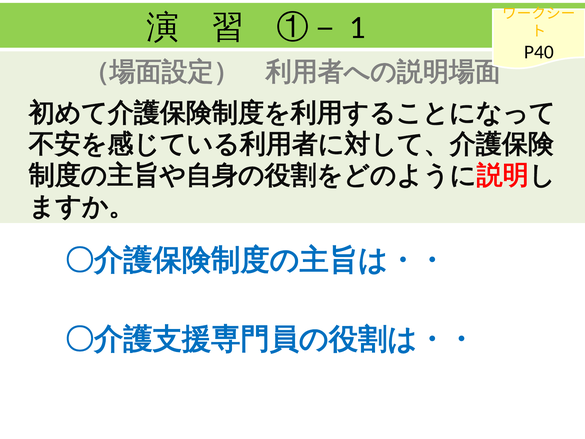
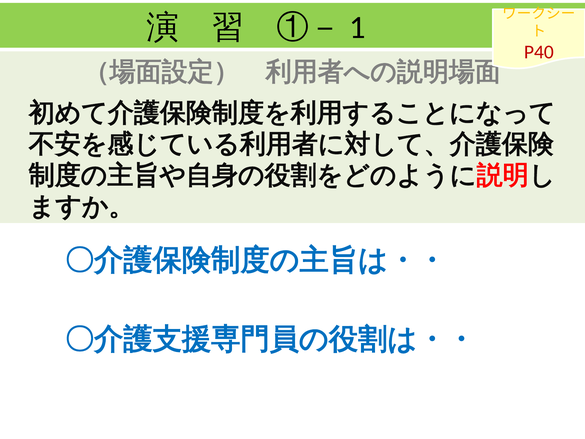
P40 colour: black -> red
